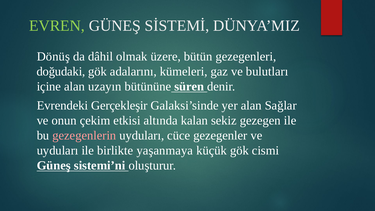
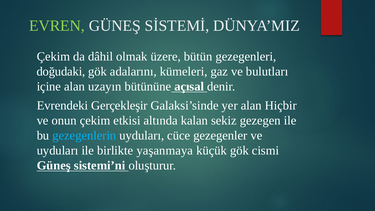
Dönüş at (53, 56): Dönüş -> Çekim
süren: süren -> açısal
Sağlar: Sağlar -> Hiçbir
gezegenlerin colour: pink -> light blue
